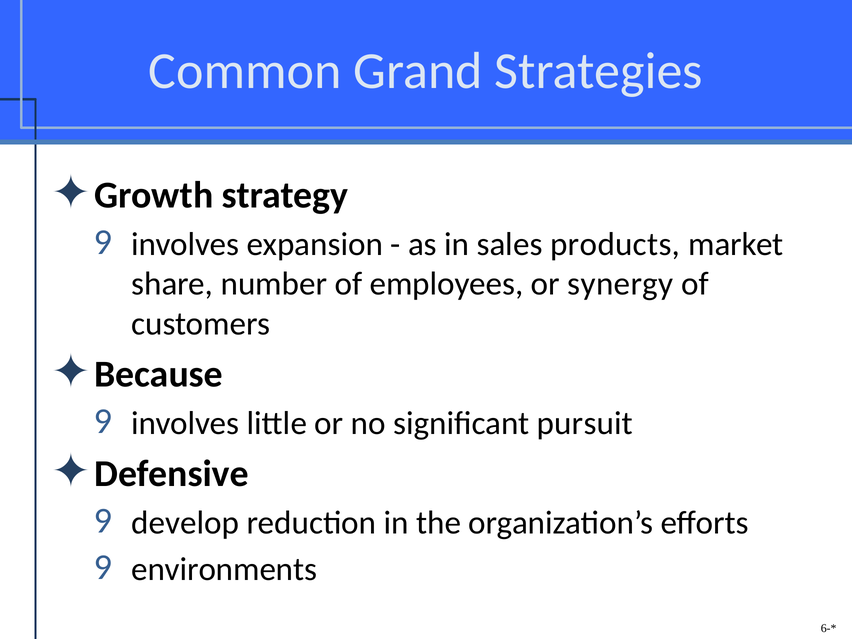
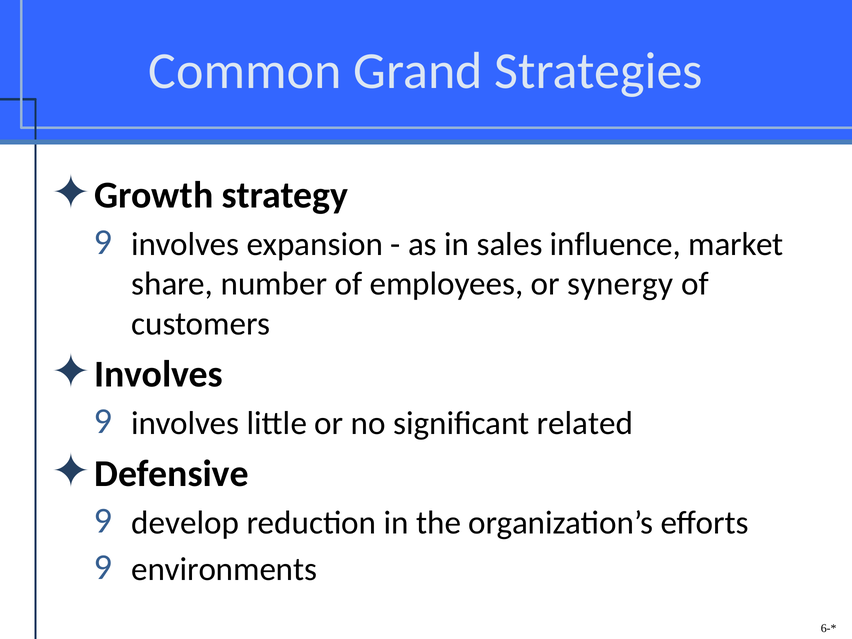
products: products -> influence
Because at (158, 374): Because -> Involves
pursuit: pursuit -> related
